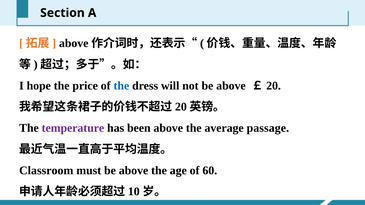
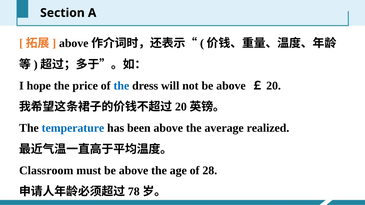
temperature colour: purple -> blue
passage: passage -> realized
60: 60 -> 28
10: 10 -> 78
